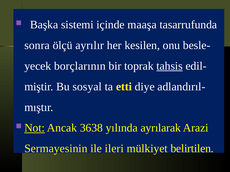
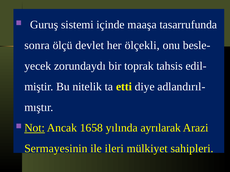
Başka: Başka -> Guruş
ayrılır: ayrılır -> devlet
kesilen: kesilen -> ölçekli
borçlarının: borçlarının -> zorundaydı
tahsis underline: present -> none
sosyal: sosyal -> nitelik
3638: 3638 -> 1658
belirtilen: belirtilen -> sahipleri
